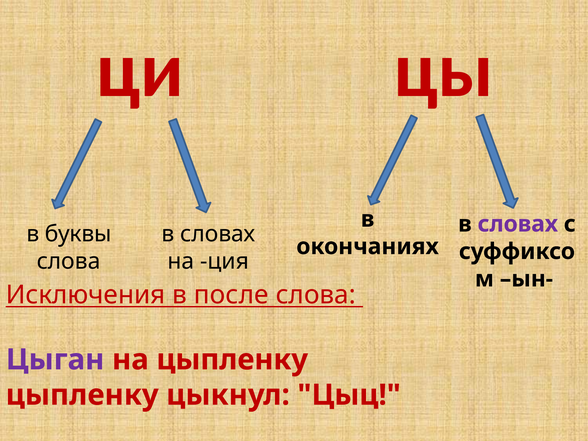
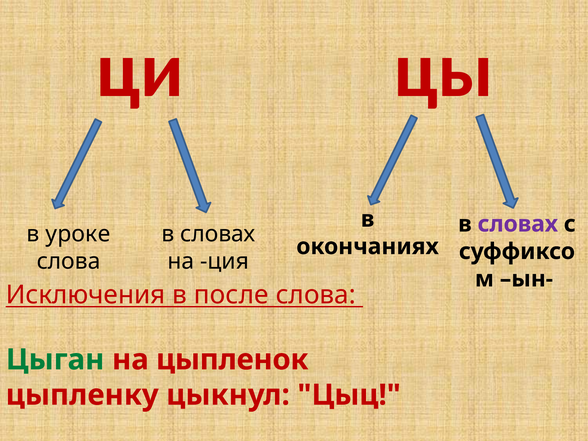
буквы: буквы -> уроке
Цыган colour: purple -> green
на цыпленку: цыпленку -> цыпленок
